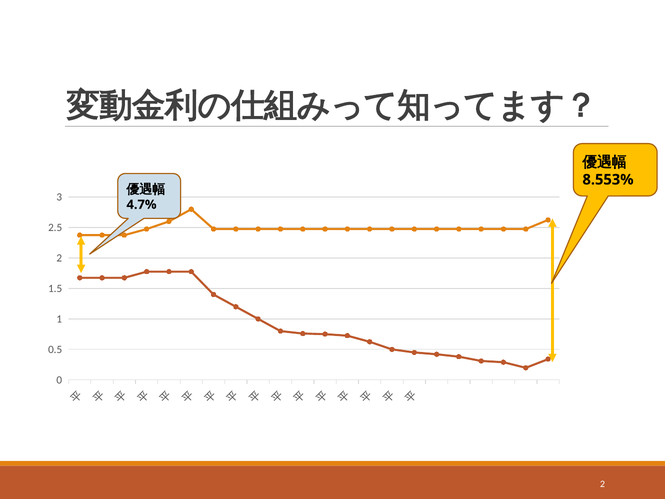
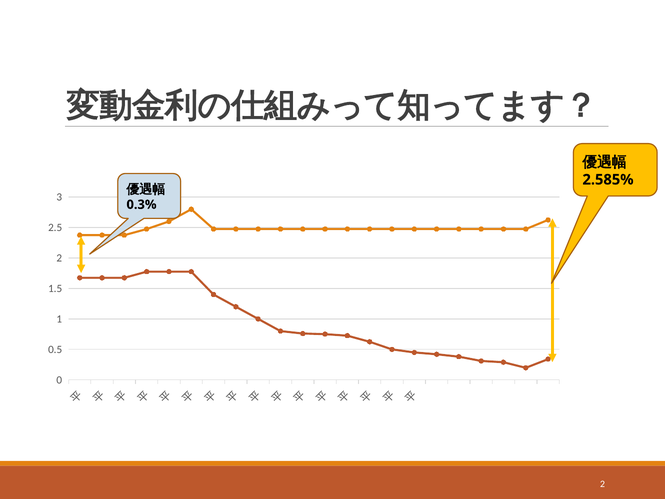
8.553%: 8.553% -> 2.585%
4.7%: 4.7% -> 0.3%
